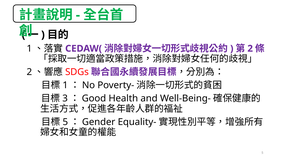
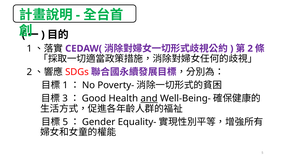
and underline: none -> present
